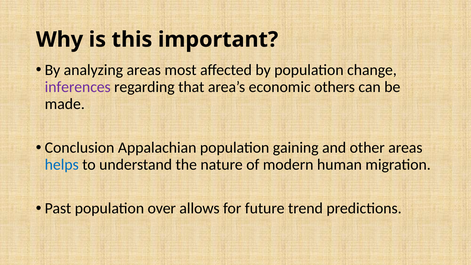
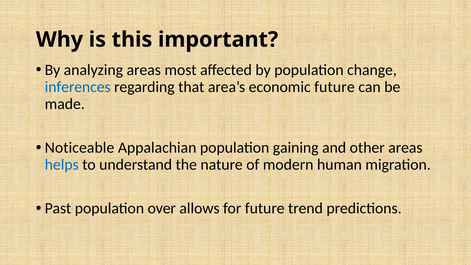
inferences colour: purple -> blue
economic others: others -> future
Conclusion: Conclusion -> Noticeable
